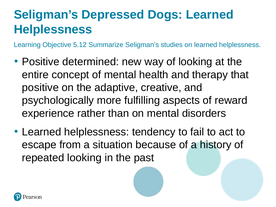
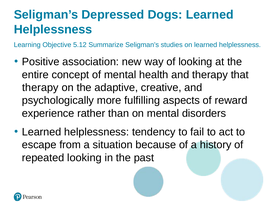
determined: determined -> association
positive at (40, 88): positive -> therapy
